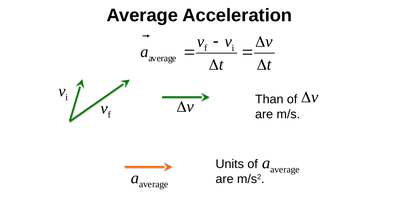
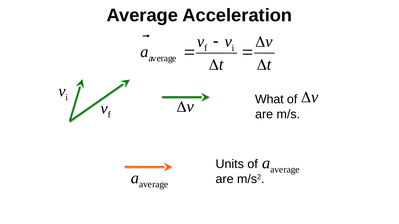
Than: Than -> What
